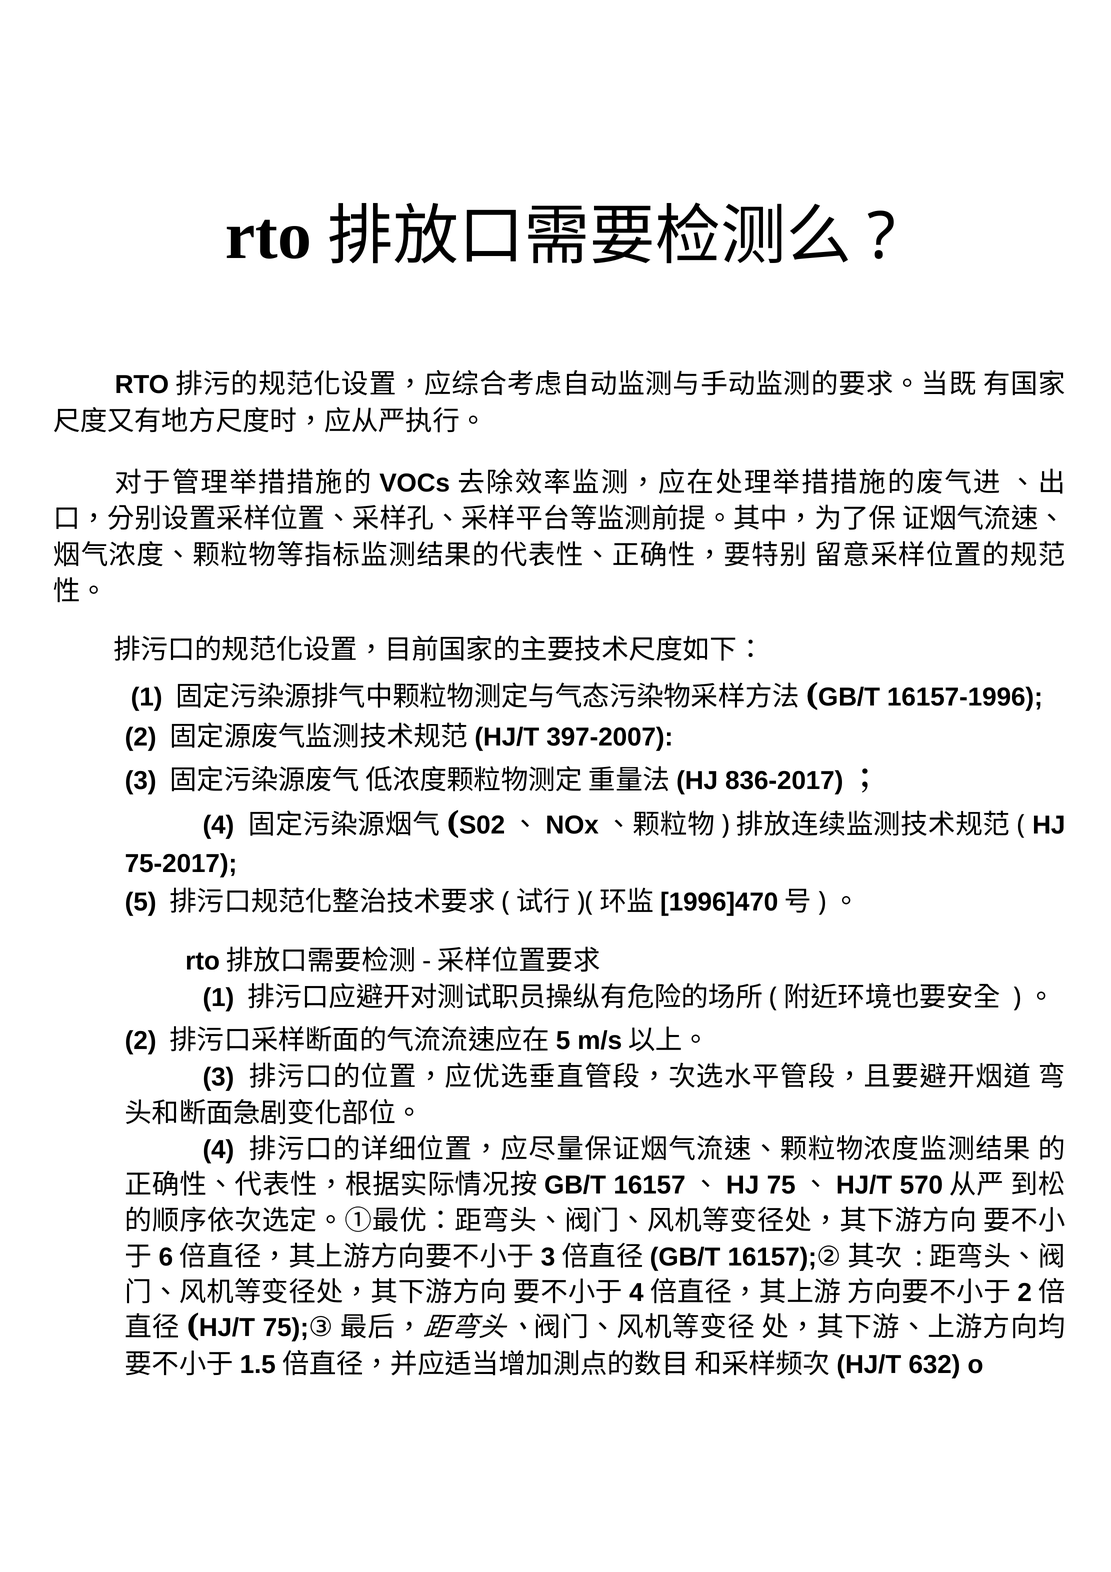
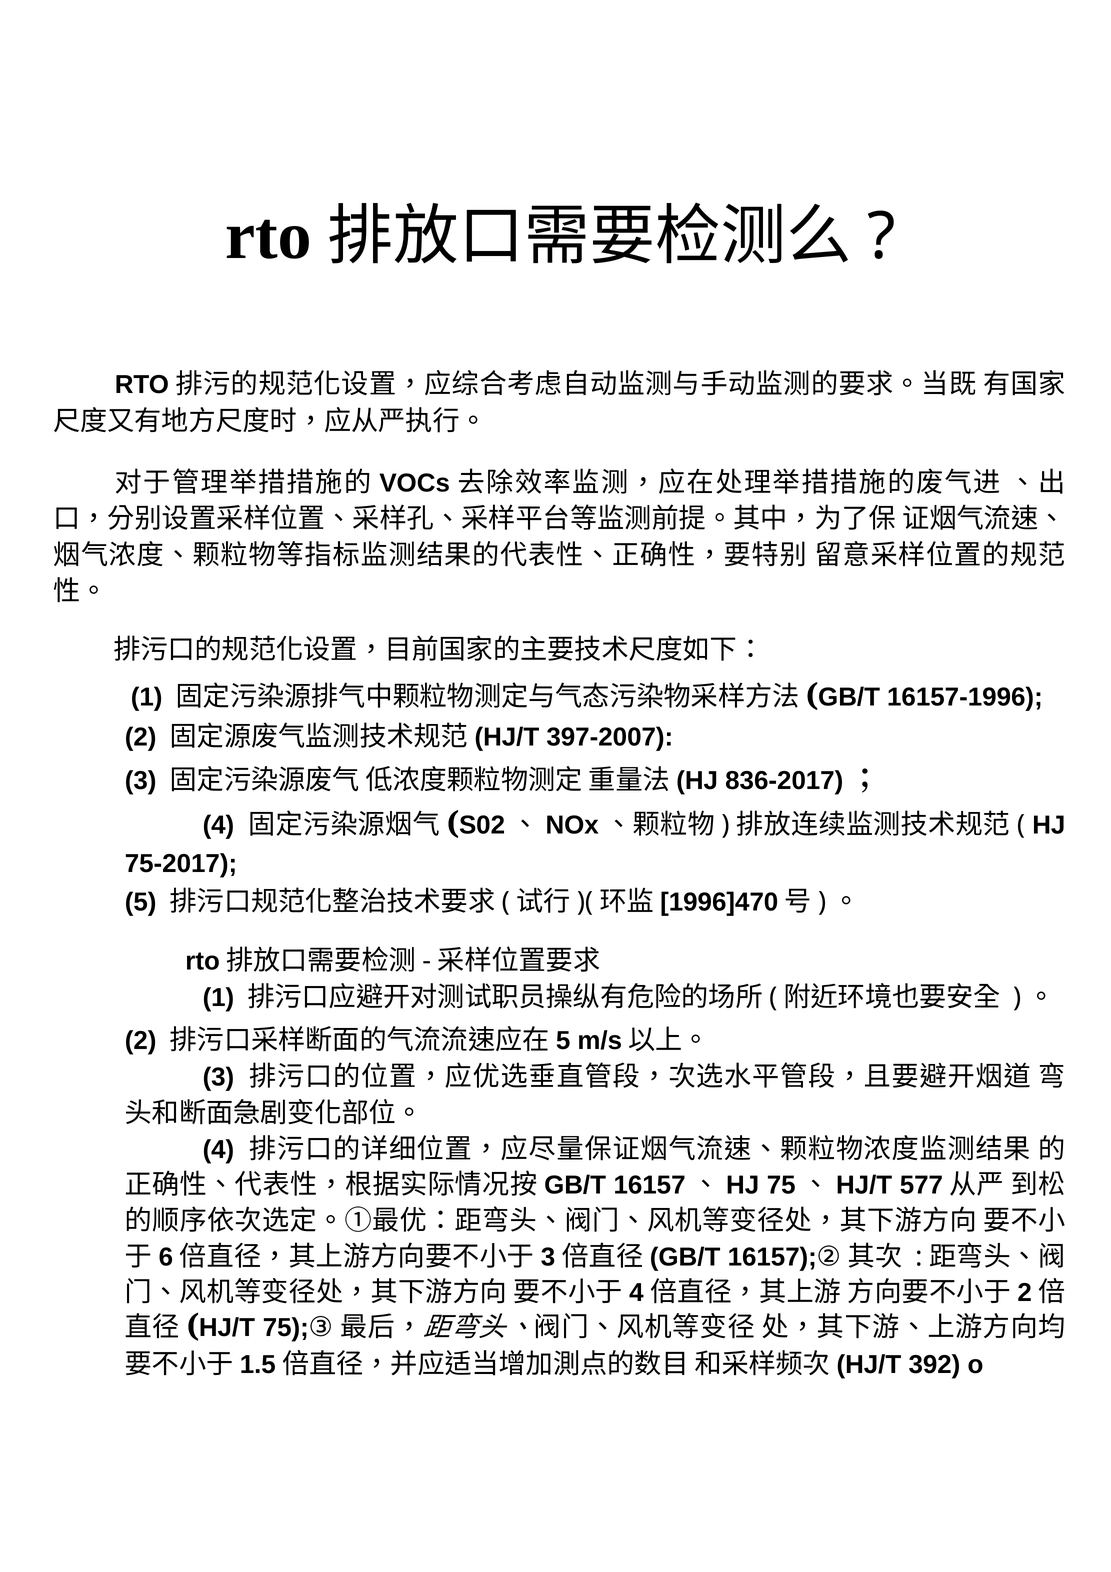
570: 570 -> 577
632: 632 -> 392
